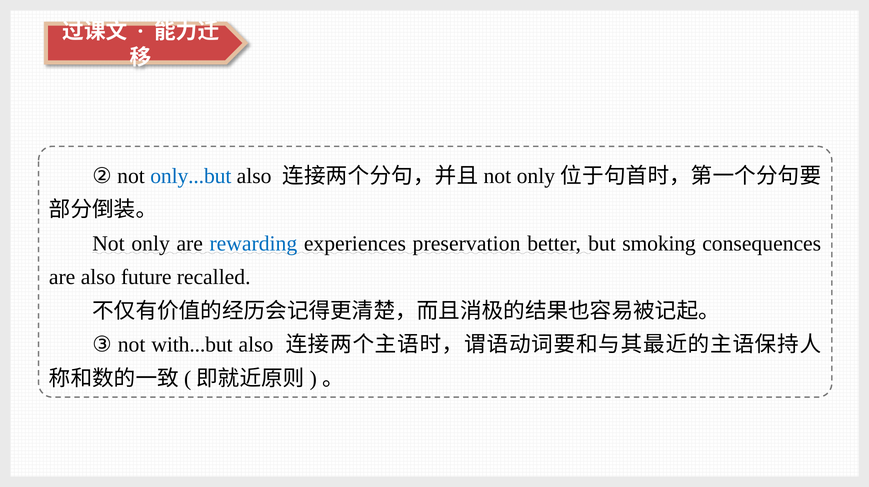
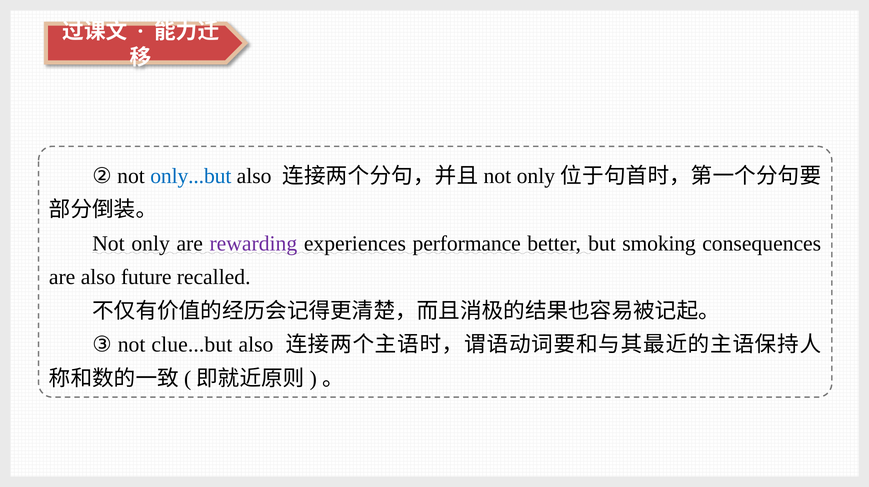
rewarding colour: blue -> purple
preservation: preservation -> performance
with...but: with...but -> clue...but
